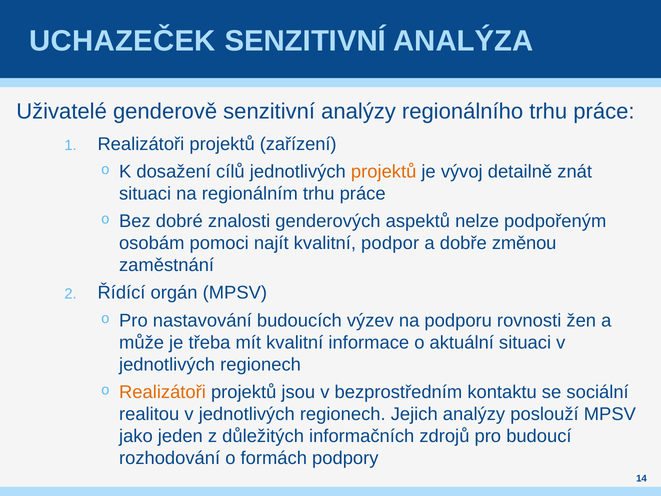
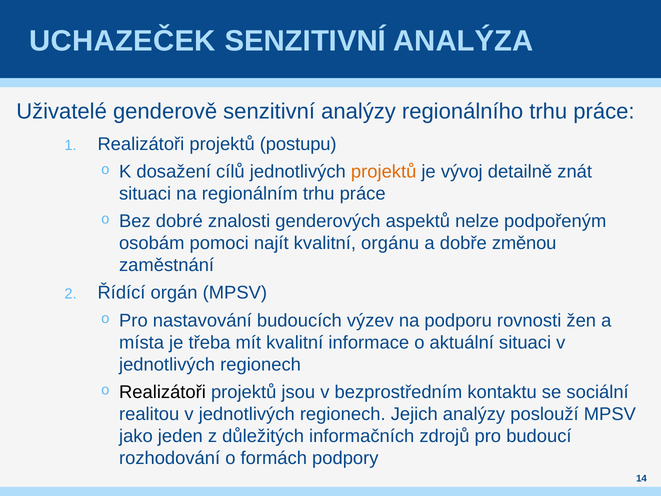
zařízení: zařízení -> postupu
podpor: podpor -> orgánu
může: může -> místa
Realizátoři at (162, 392) colour: orange -> black
